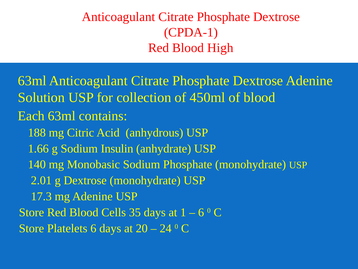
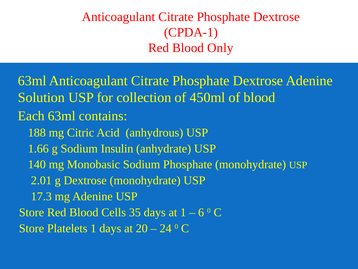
High: High -> Only
Platelets 6: 6 -> 1
